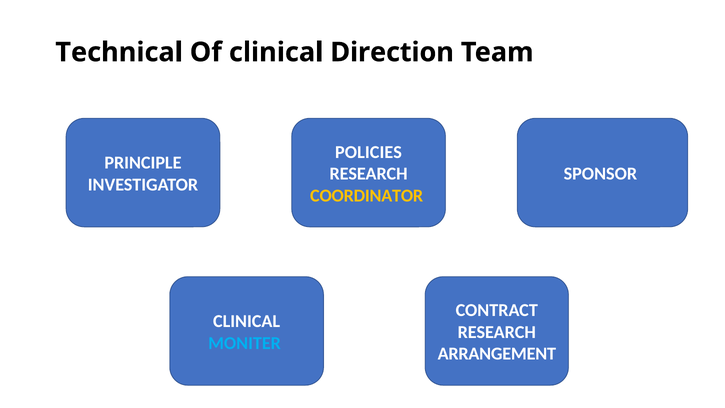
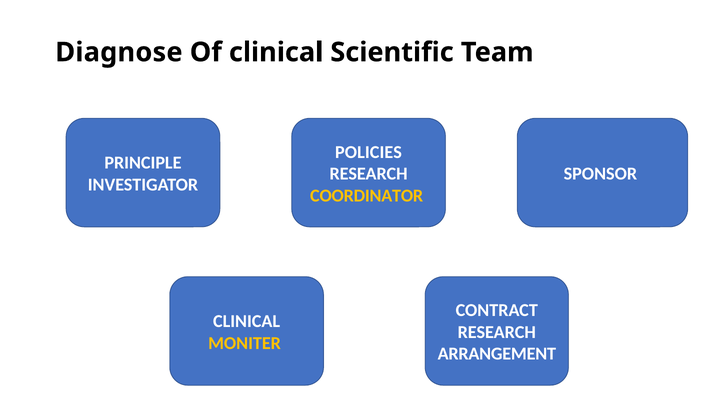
Technical: Technical -> Diagnose
Direction: Direction -> Scientific
MONITER colour: light blue -> yellow
